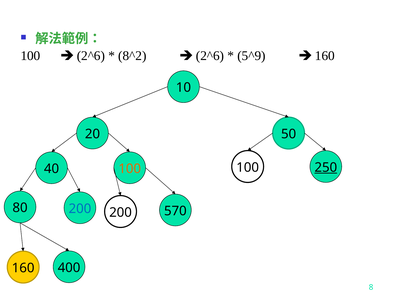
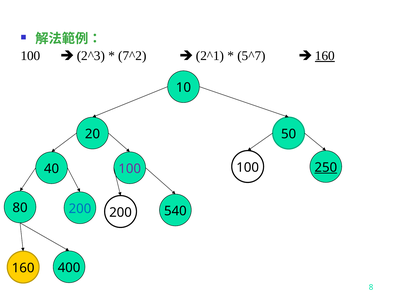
2^6 at (91, 56): 2^6 -> 2^3
8^2: 8^2 -> 7^2
2^6 at (210, 56): 2^6 -> 2^1
5^9: 5^9 -> 5^7
160 at (325, 56) underline: none -> present
100 at (130, 169) colour: orange -> purple
570: 570 -> 540
